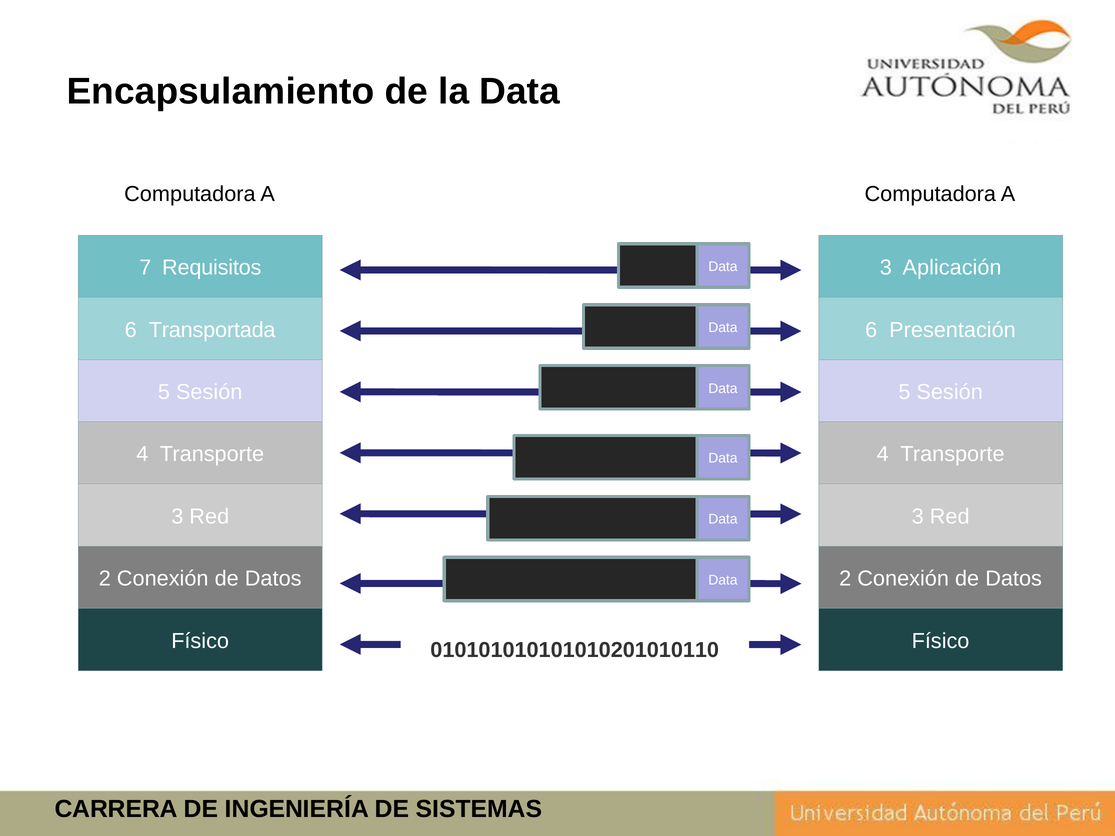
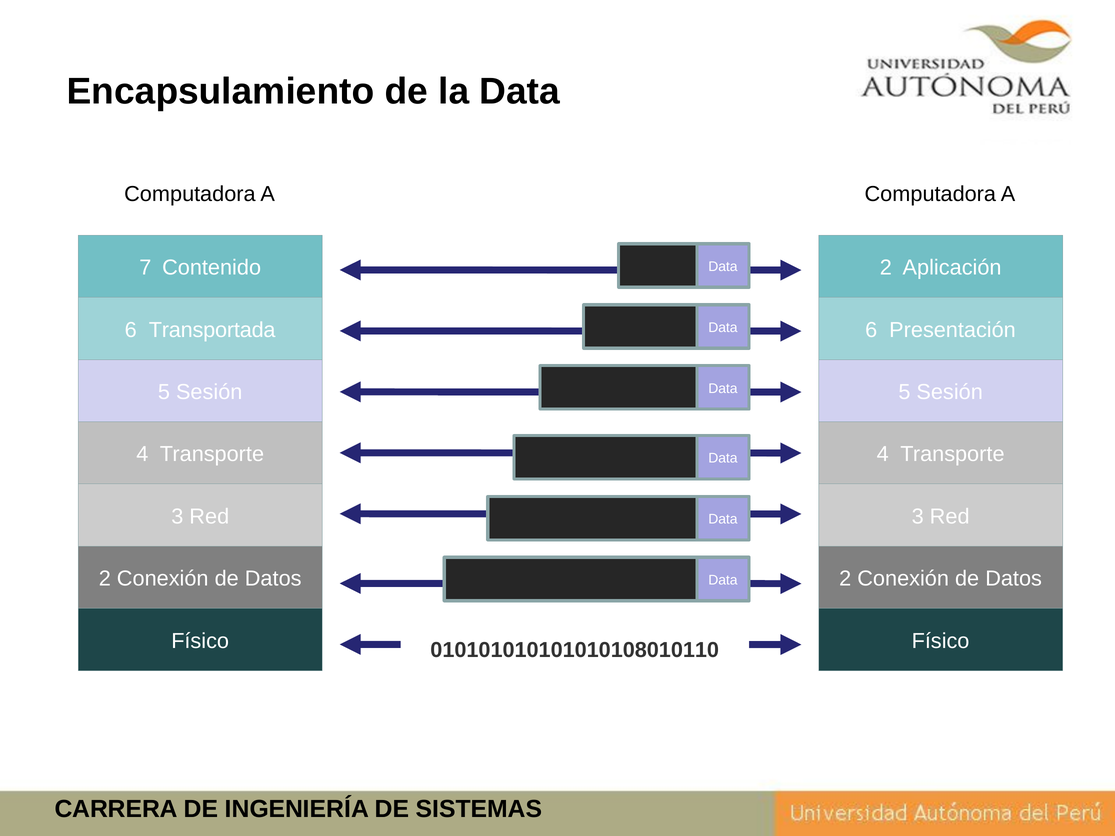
Requisitos: Requisitos -> Contenido
Data 3: 3 -> 2
010101010101010201010110: 010101010101010201010110 -> 010101010101010108010110
